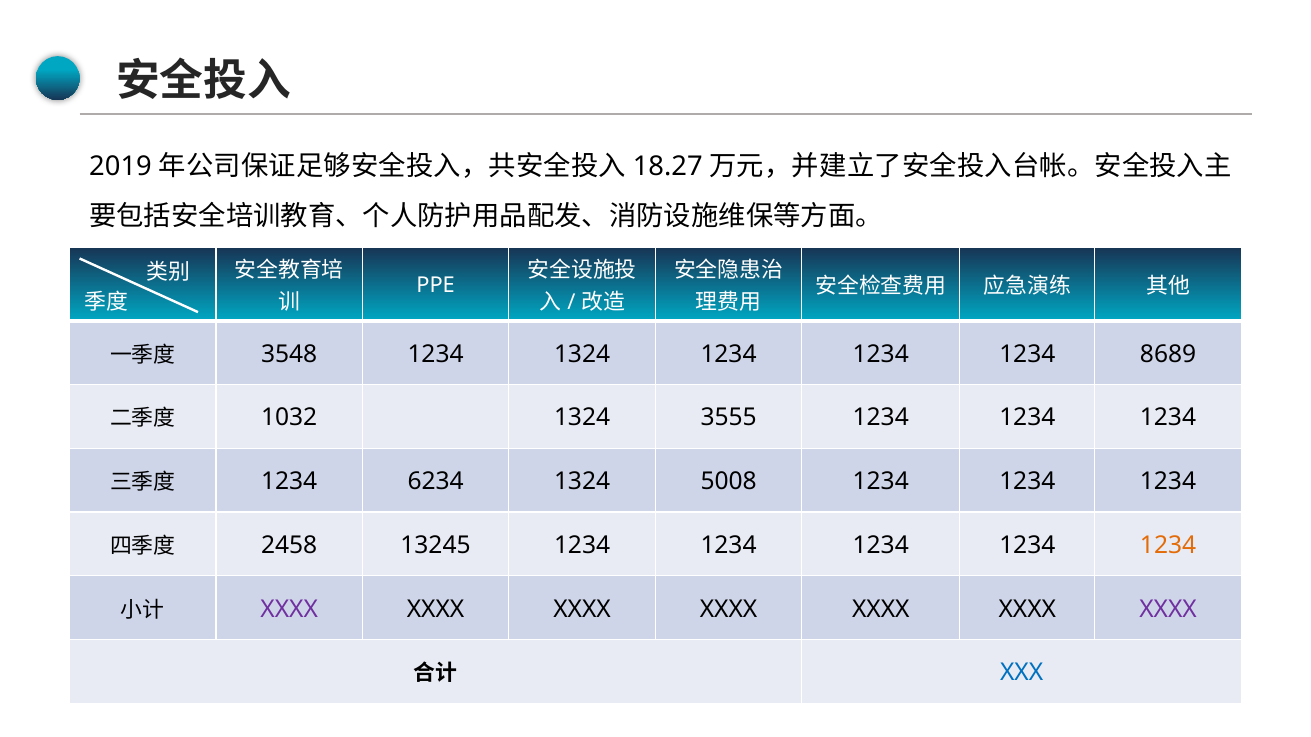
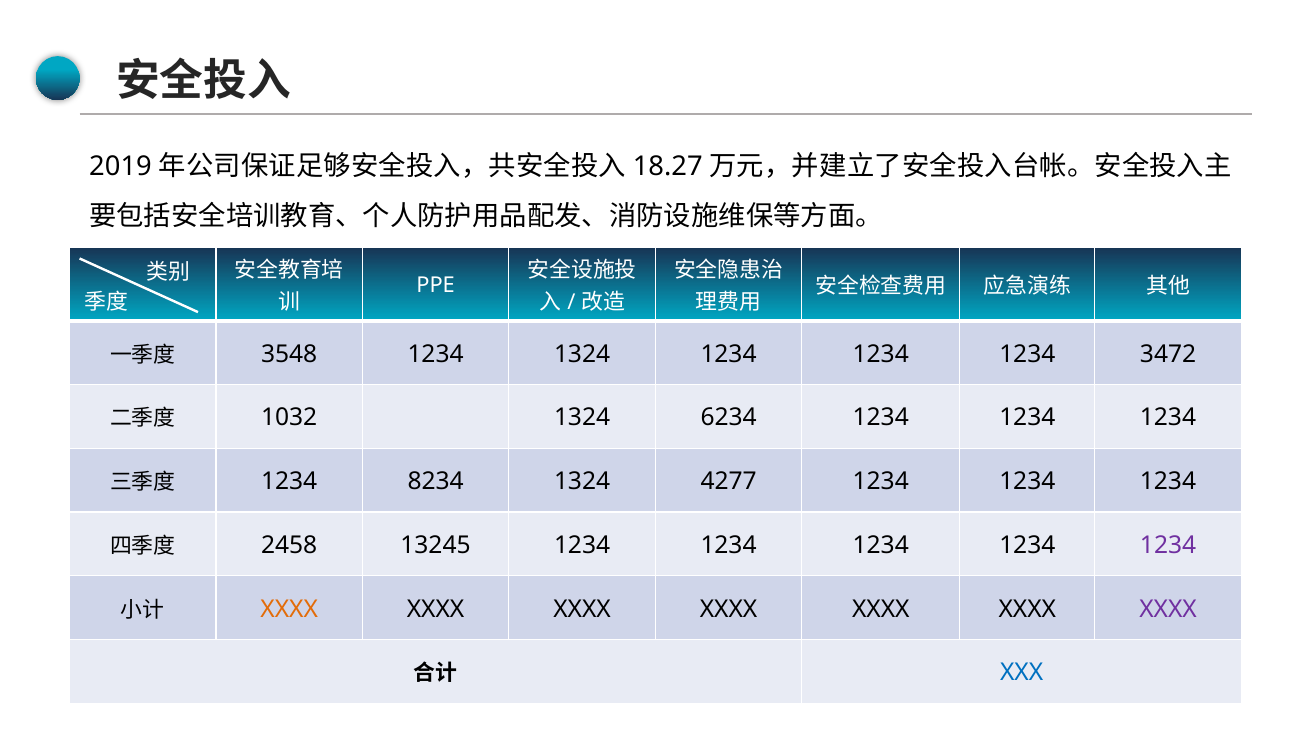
8689: 8689 -> 3472
3555: 3555 -> 6234
6234: 6234 -> 8234
5008: 5008 -> 4277
1234 at (1168, 546) colour: orange -> purple
XXXX at (289, 609) colour: purple -> orange
